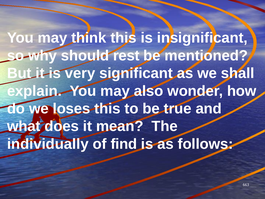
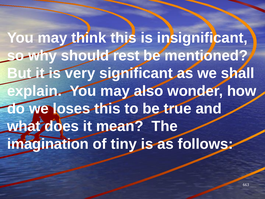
individually: individually -> imagination
find: find -> tiny
